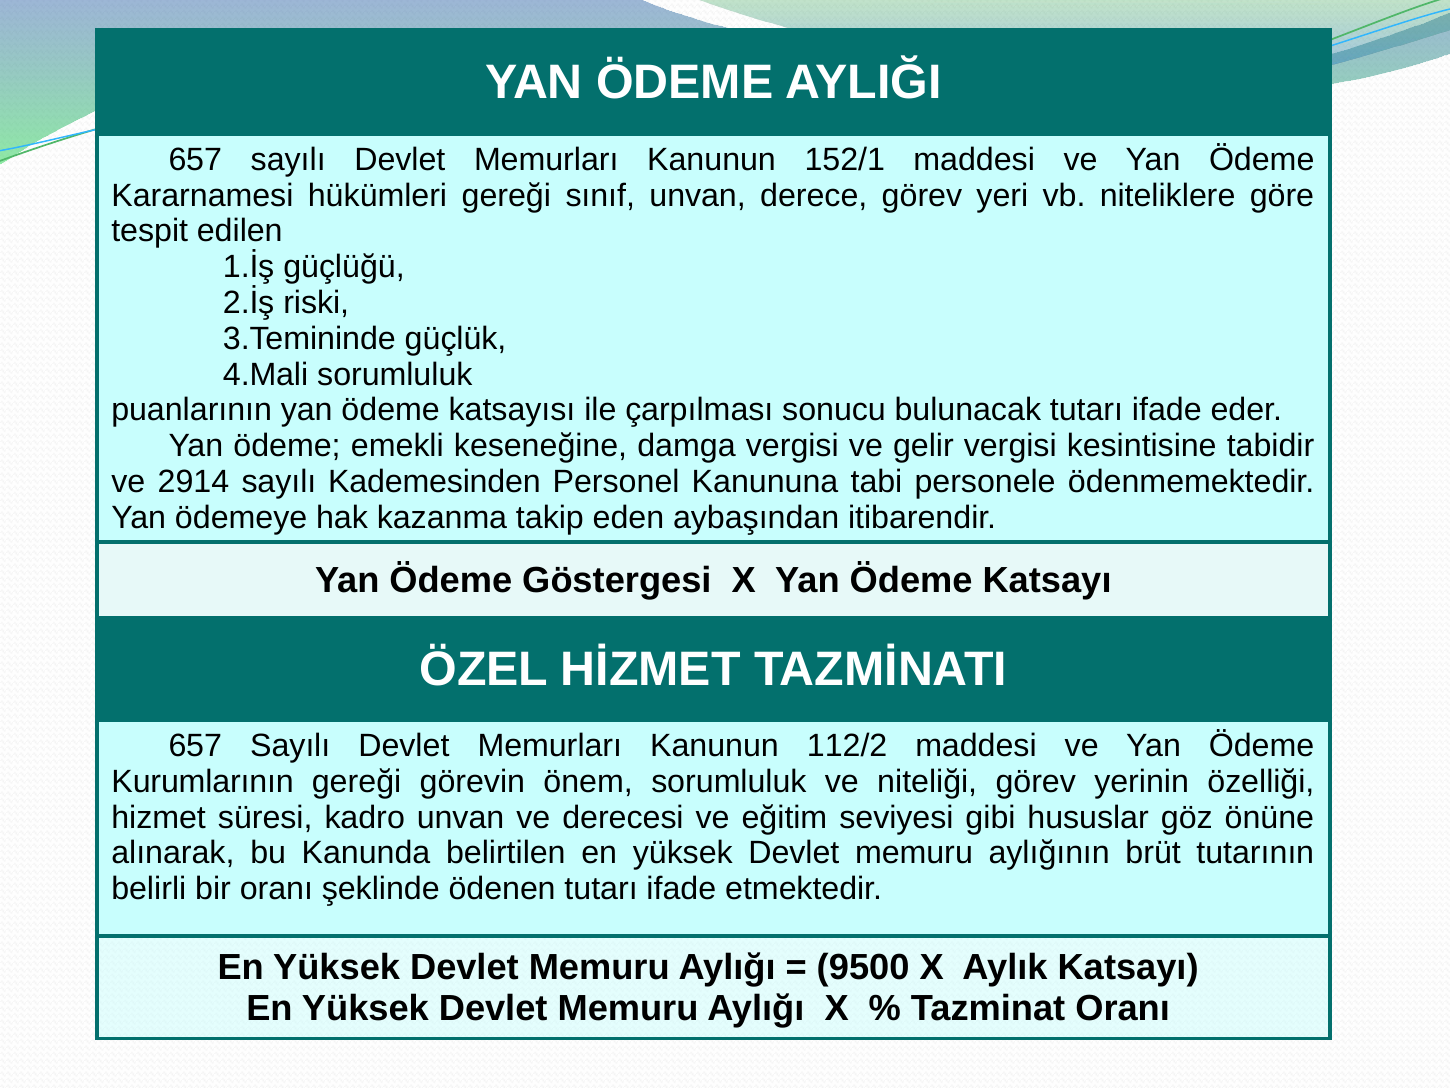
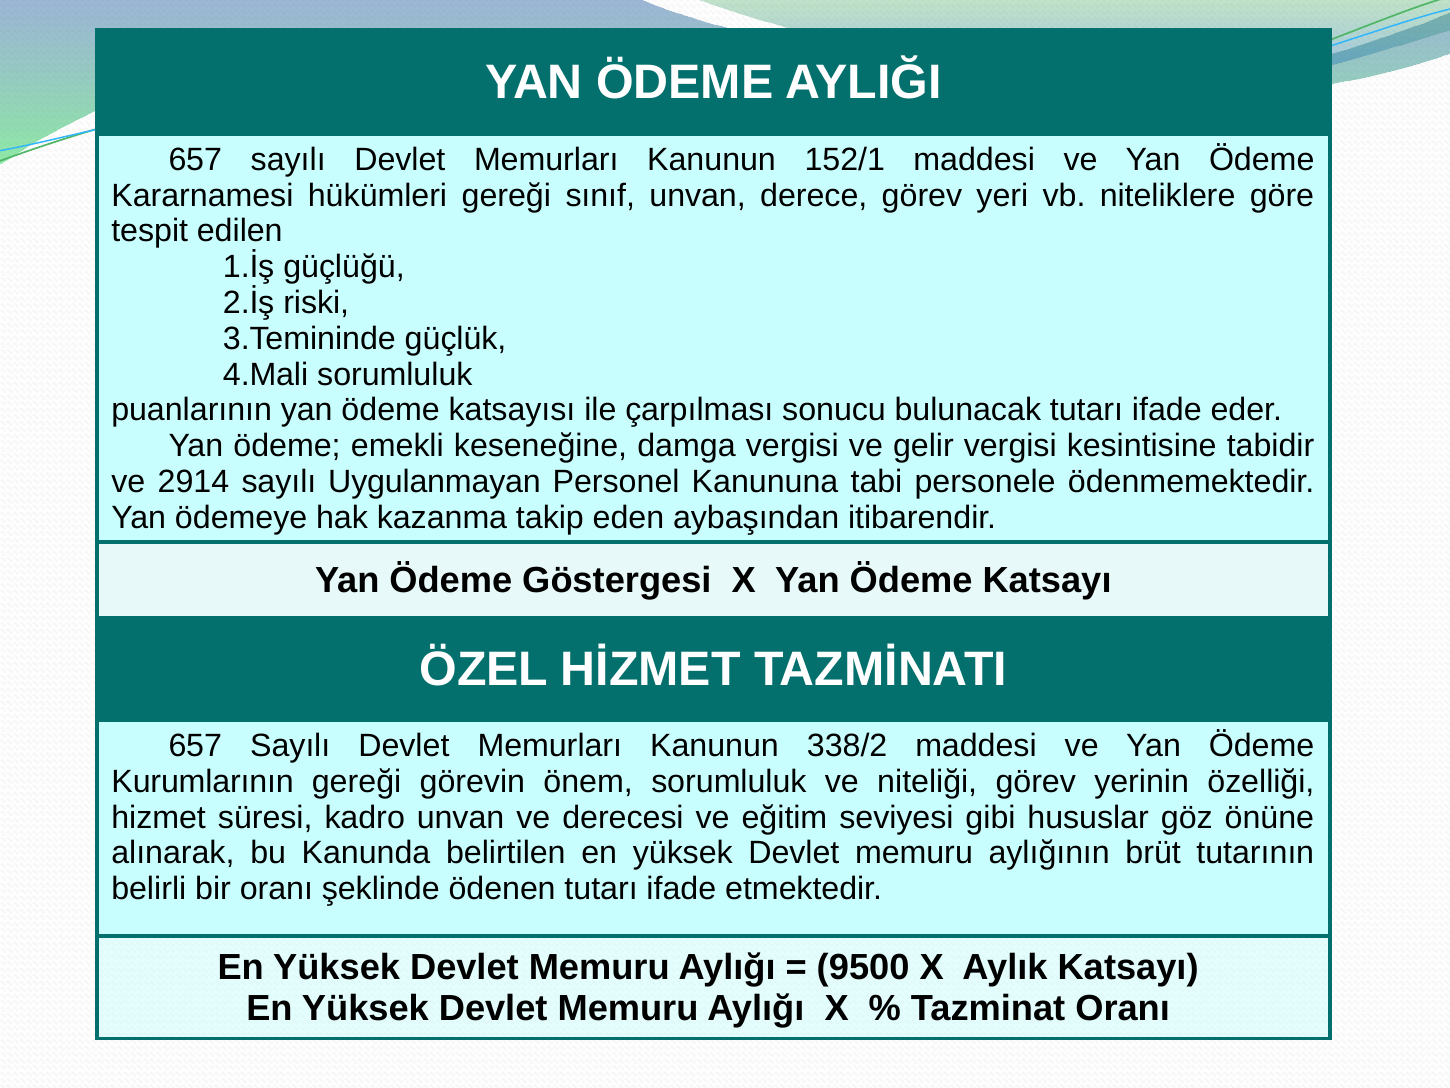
Kademesinden: Kademesinden -> Uygulanmayan
112/2: 112/2 -> 338/2
